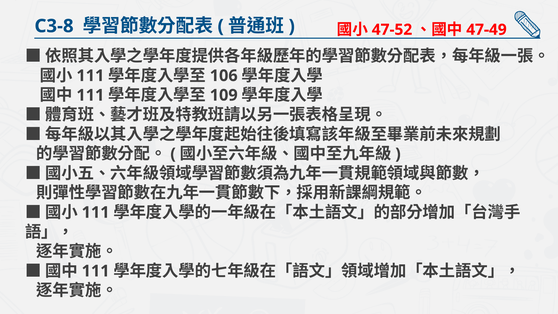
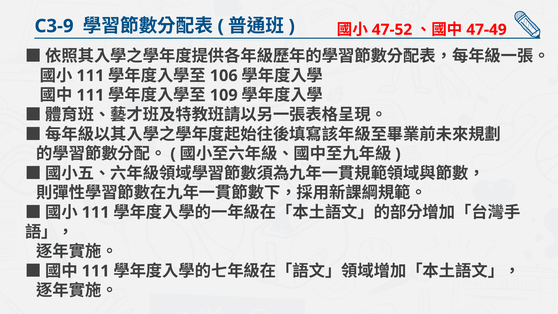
C3-8: C3-8 -> C3-9
